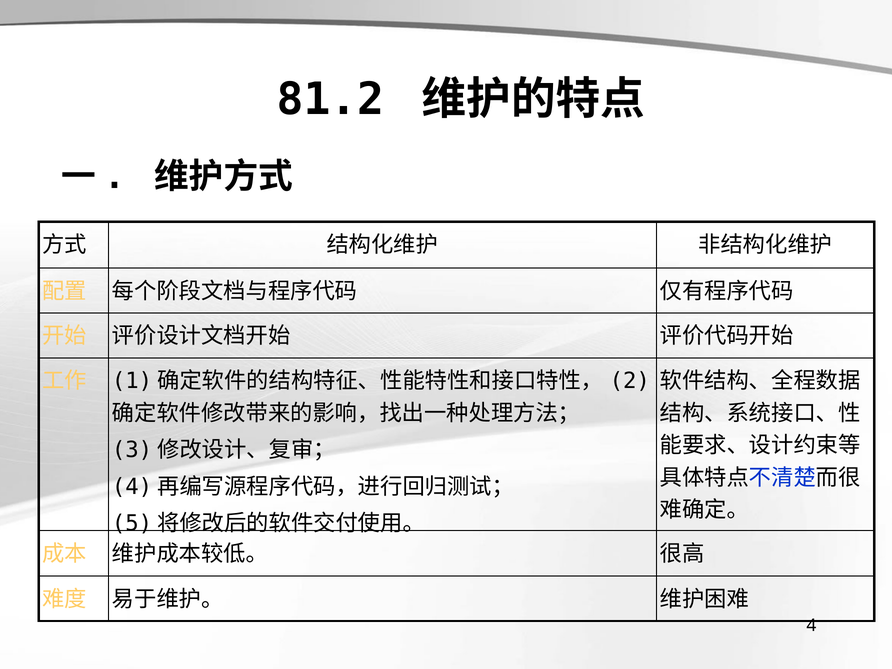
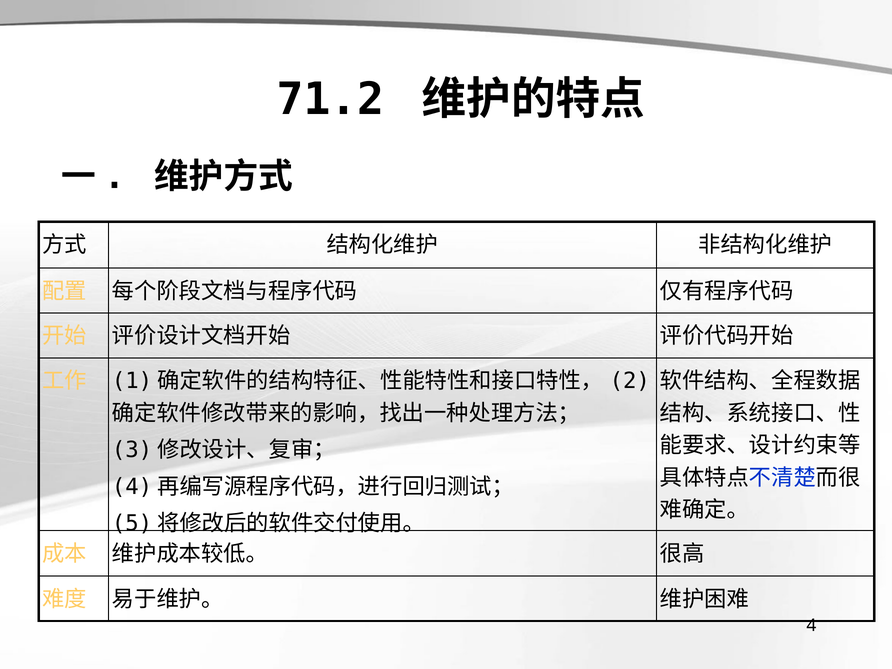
81.2: 81.2 -> 71.2
